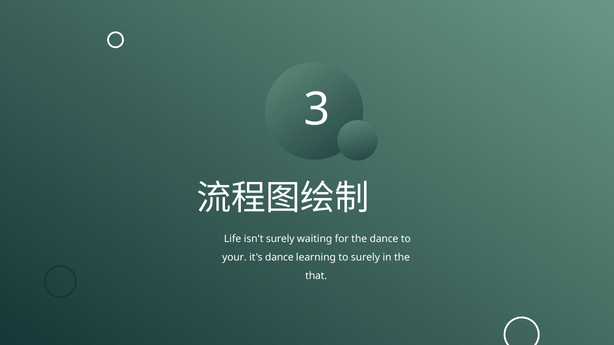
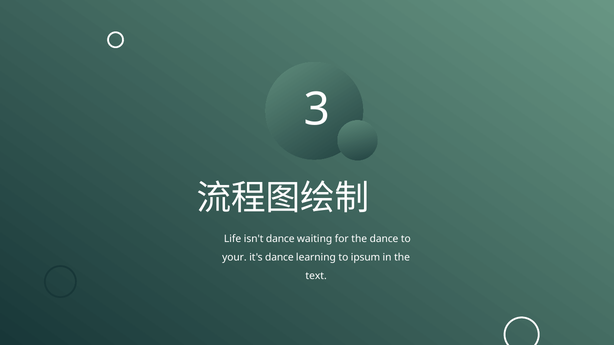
isn't surely: surely -> dance
to surely: surely -> ipsum
that: that -> text
